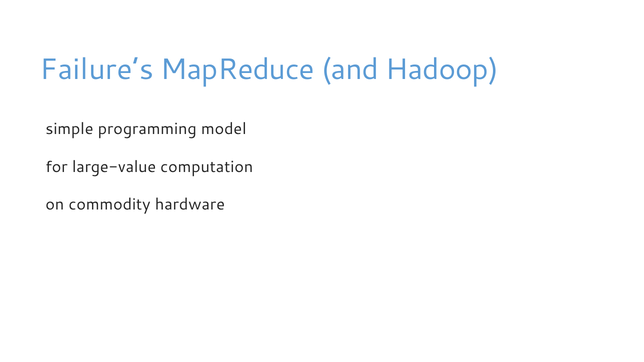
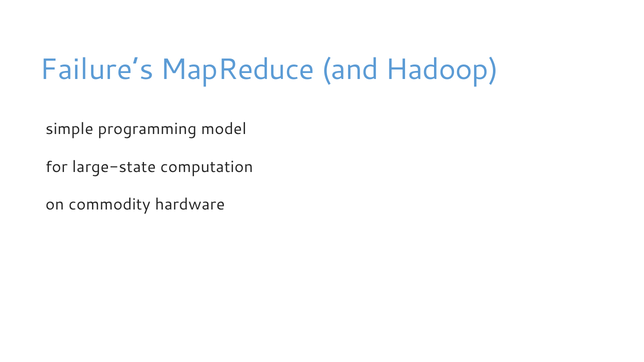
large-value: large-value -> large-state
